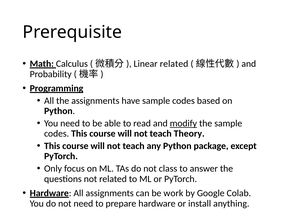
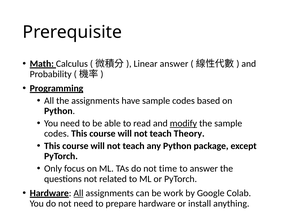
Linear related: related -> answer
class: class -> time
All at (78, 193) underline: none -> present
